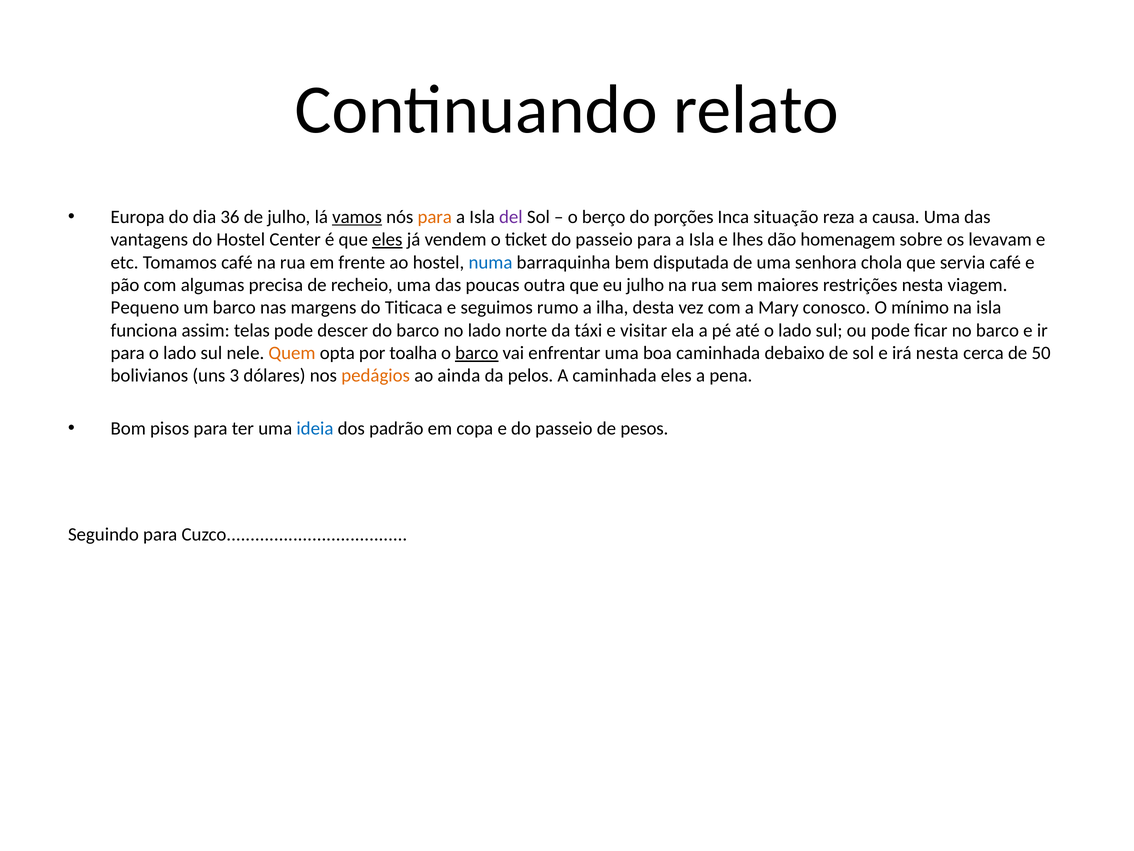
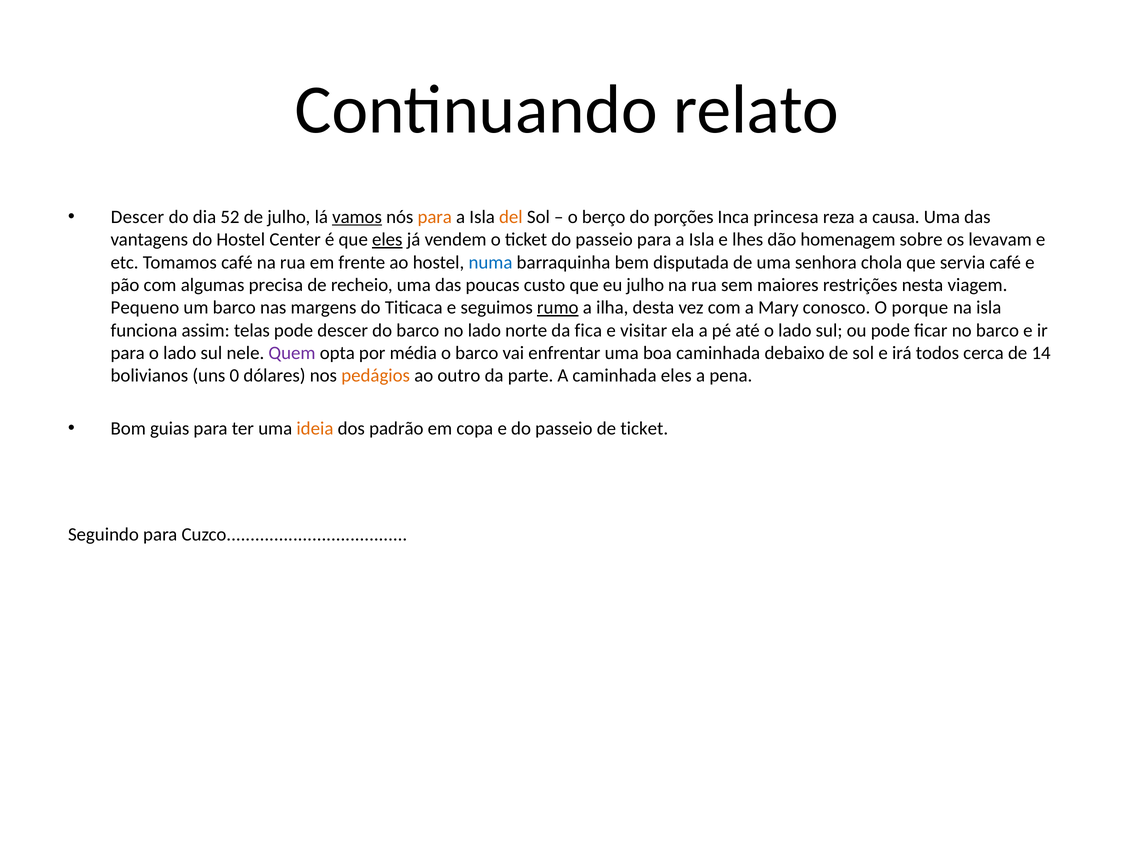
Europa at (138, 217): Europa -> Descer
36: 36 -> 52
del colour: purple -> orange
situação: situação -> princesa
outra: outra -> custo
rumo underline: none -> present
mínimo: mínimo -> porque
táxi: táxi -> fica
Quem colour: orange -> purple
toalha: toalha -> média
barco at (477, 353) underline: present -> none
irá nesta: nesta -> todos
50: 50 -> 14
3: 3 -> 0
ainda: ainda -> outro
pelos: pelos -> parte
pisos: pisos -> guias
ideia colour: blue -> orange
de pesos: pesos -> ticket
